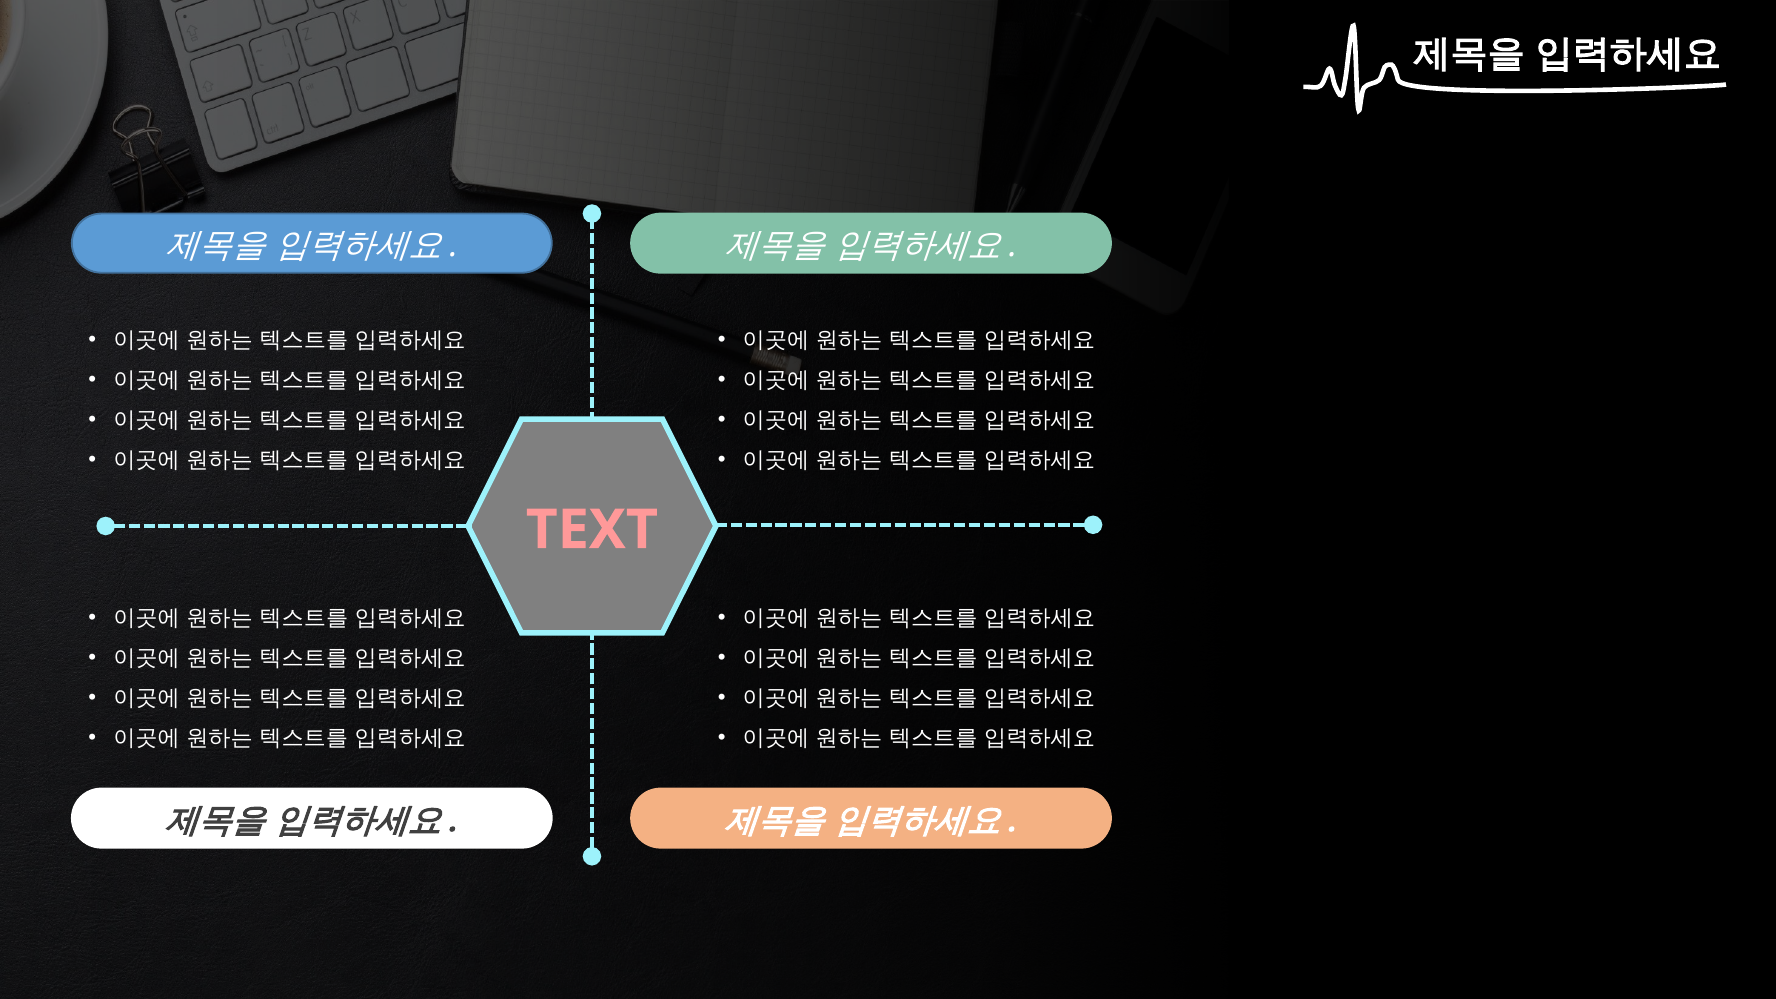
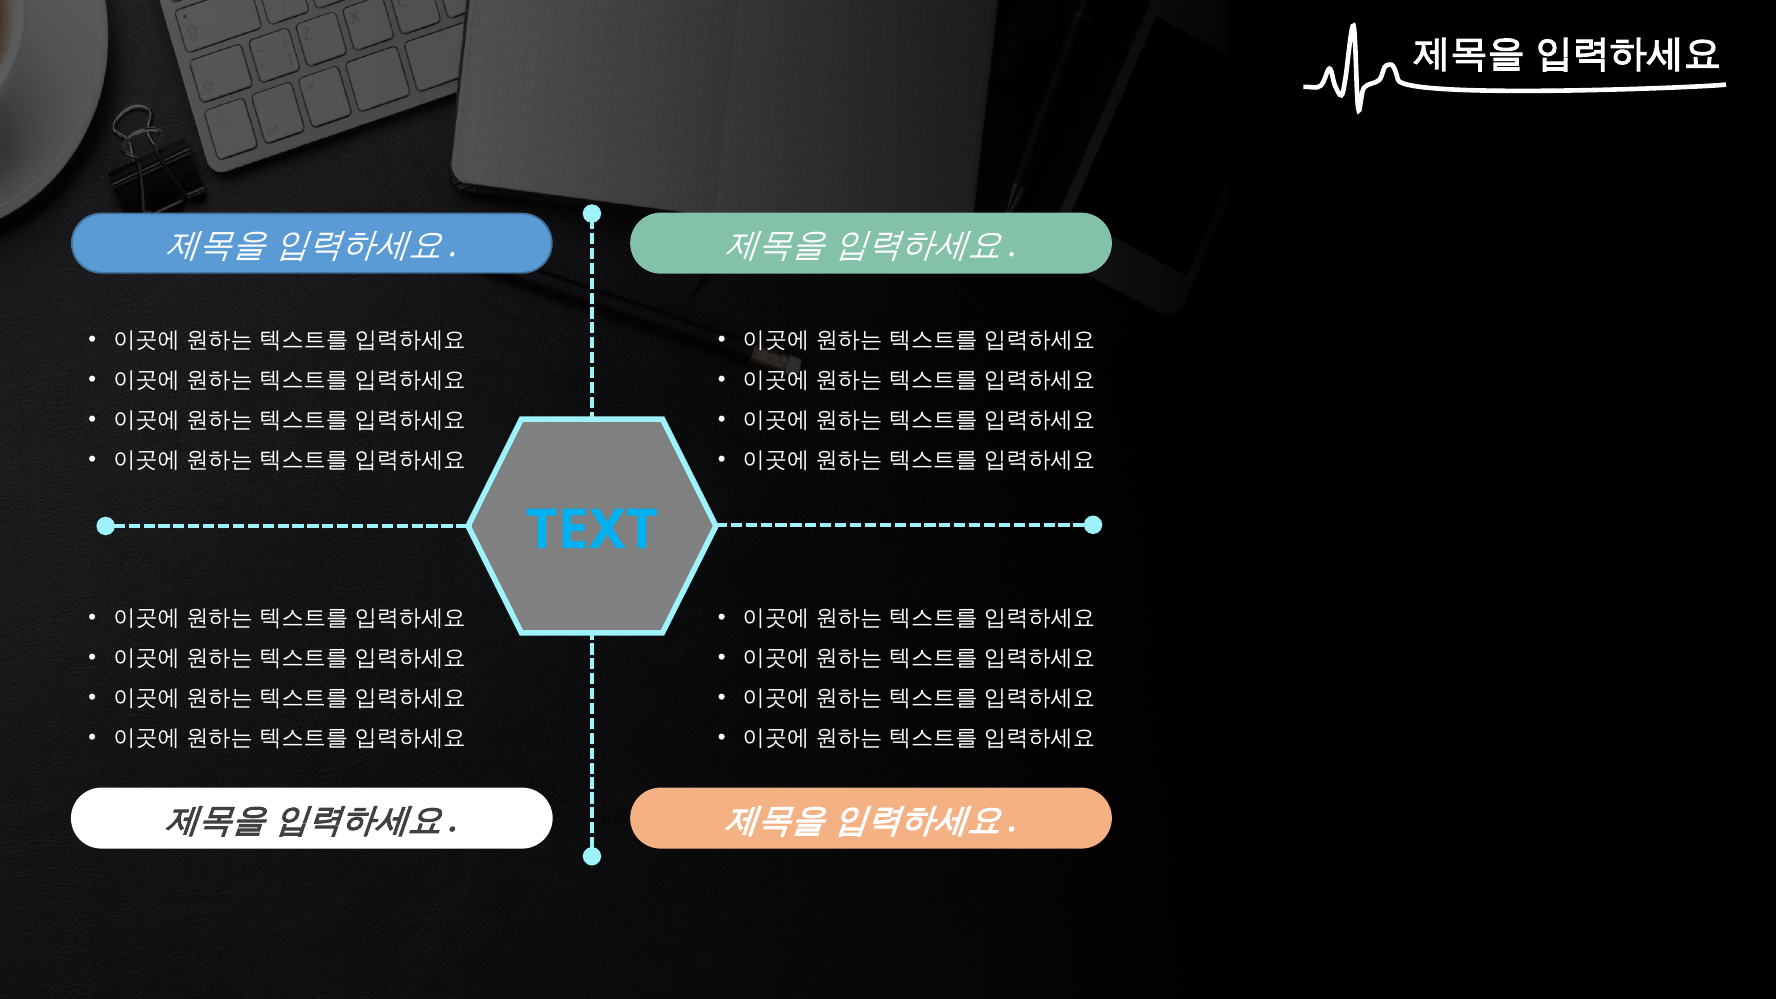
TEXT colour: pink -> light blue
